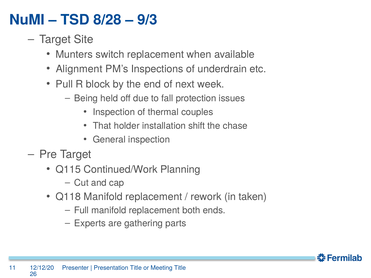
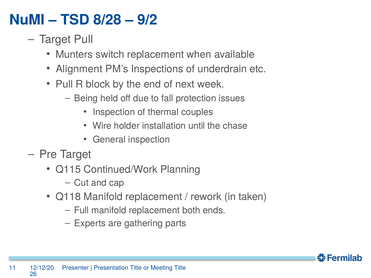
9/3: 9/3 -> 9/2
Target Site: Site -> Pull
That: That -> Wire
shift: shift -> until
